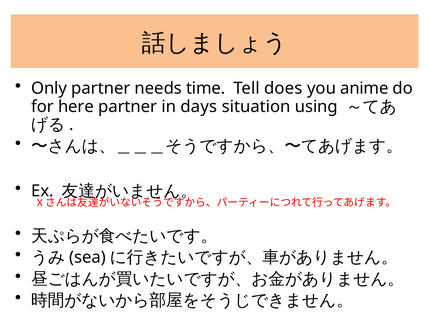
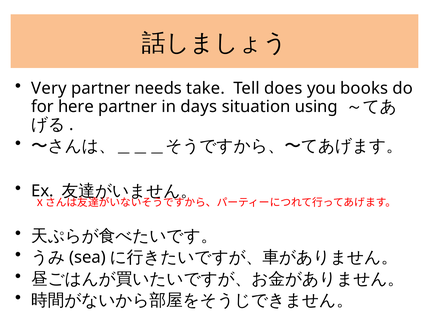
Only: Only -> Very
time: time -> take
anime: anime -> books
